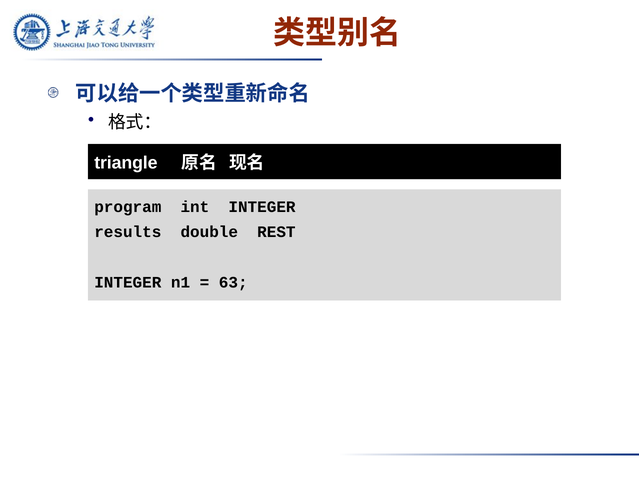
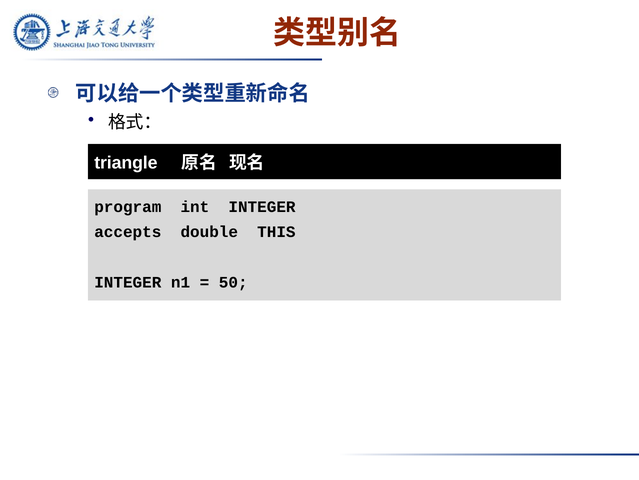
results: results -> accepts
REST: REST -> THIS
63: 63 -> 50
